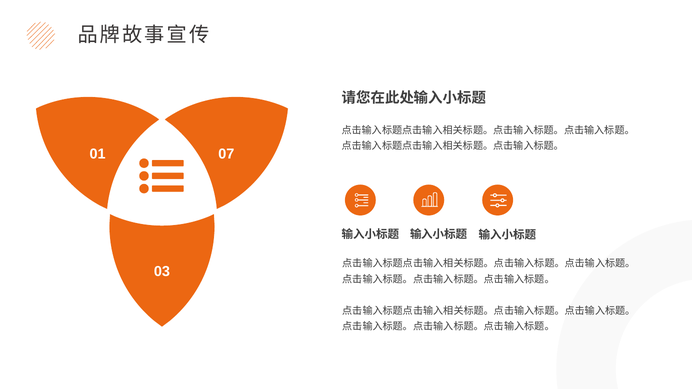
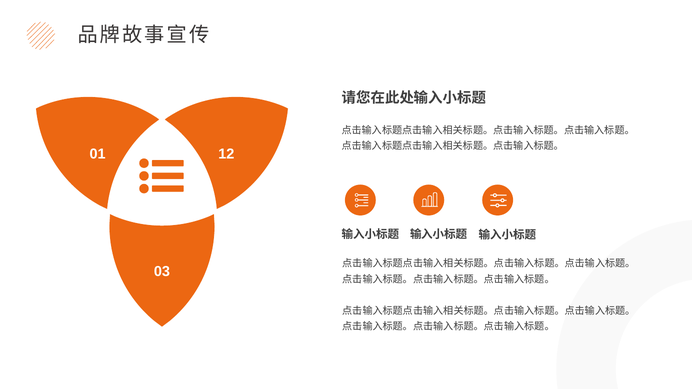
07: 07 -> 12
